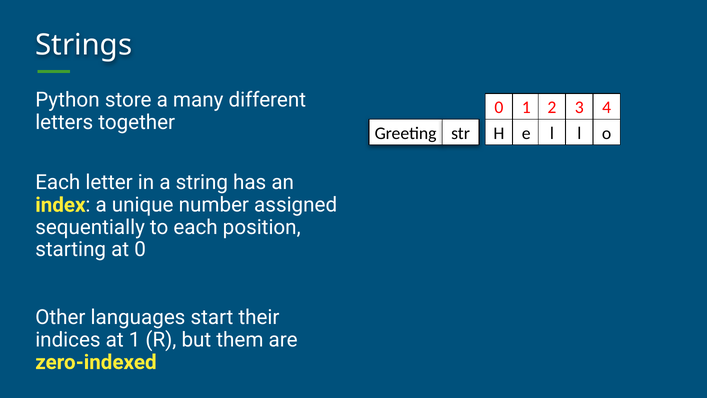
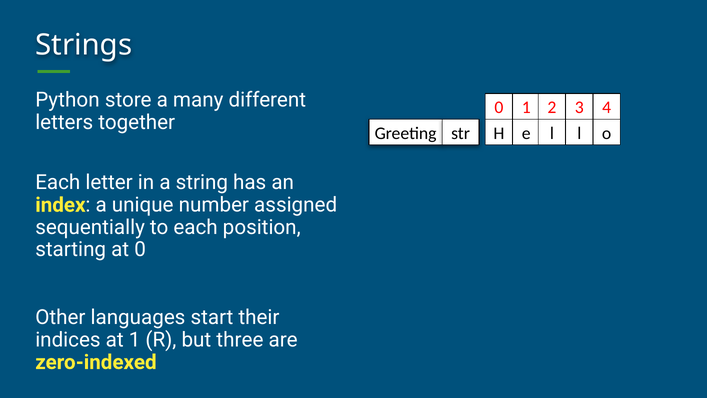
them: them -> three
